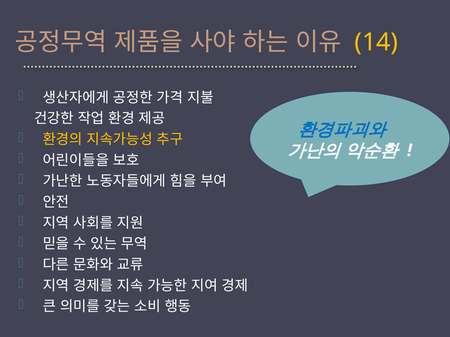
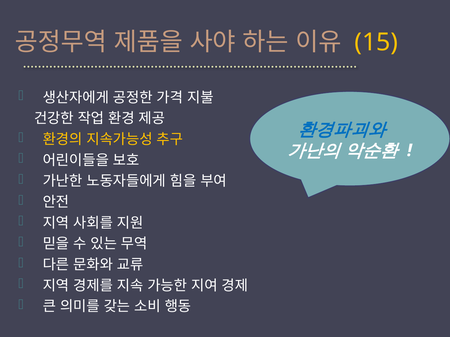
14: 14 -> 15
